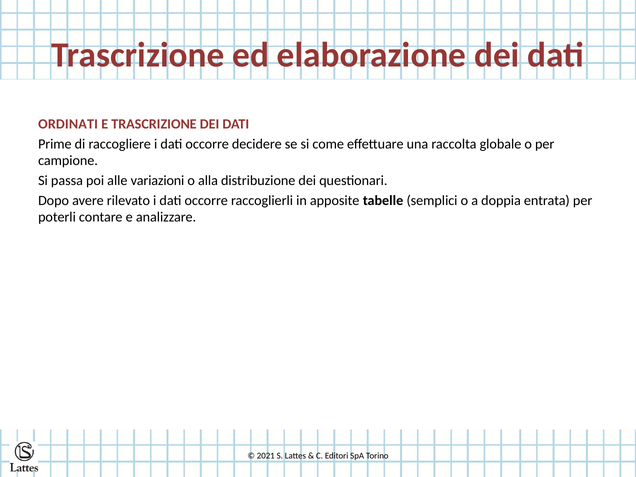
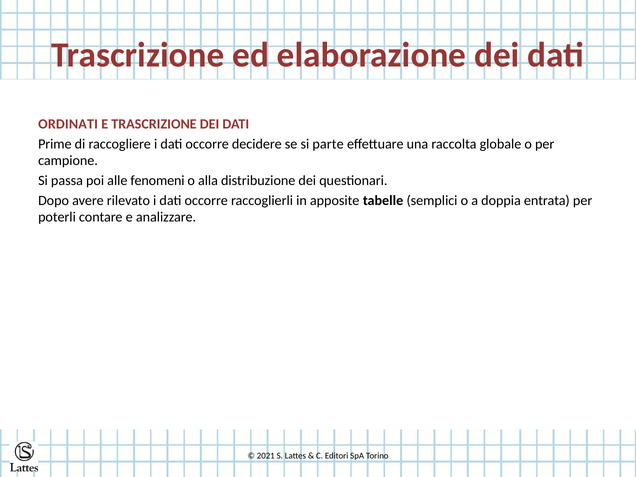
come: come -> parte
variazioni: variazioni -> fenomeni
